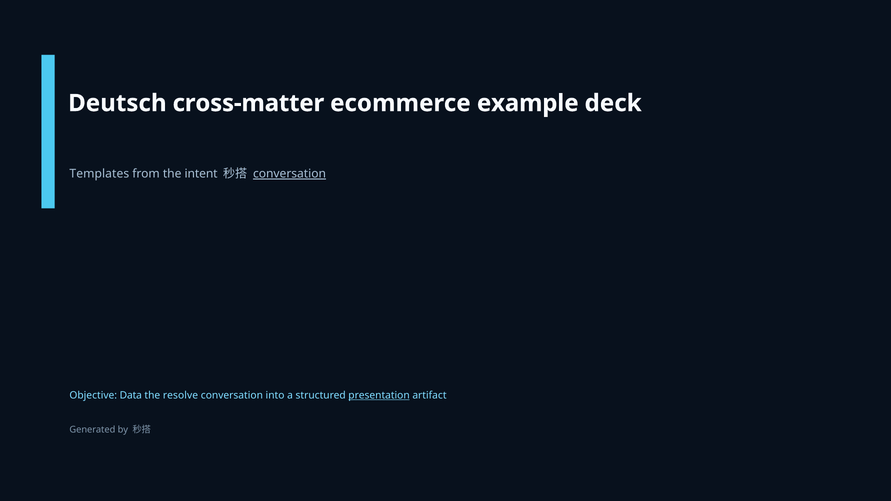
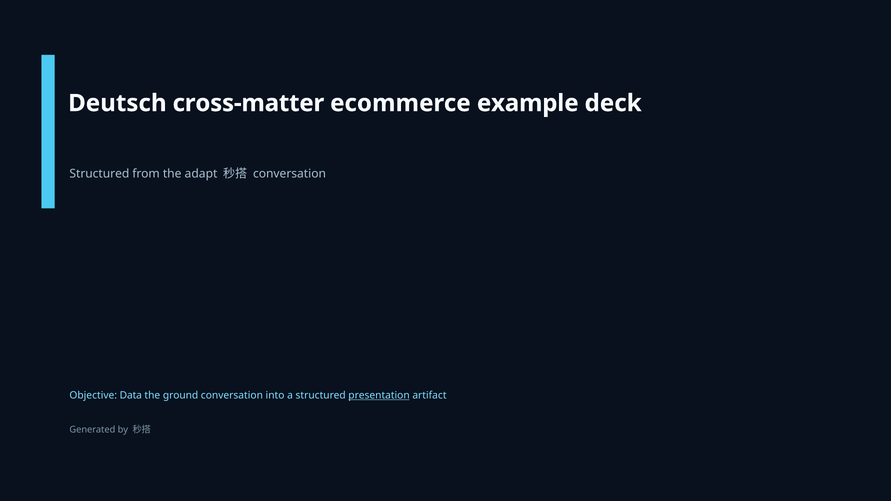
Templates at (99, 174): Templates -> Structured
intent: intent -> adapt
conversation at (290, 174) underline: present -> none
resolve: resolve -> ground
